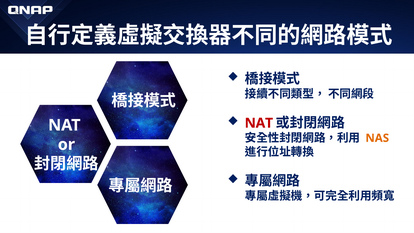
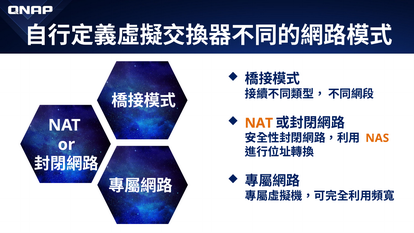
NAT at (259, 123) colour: red -> orange
